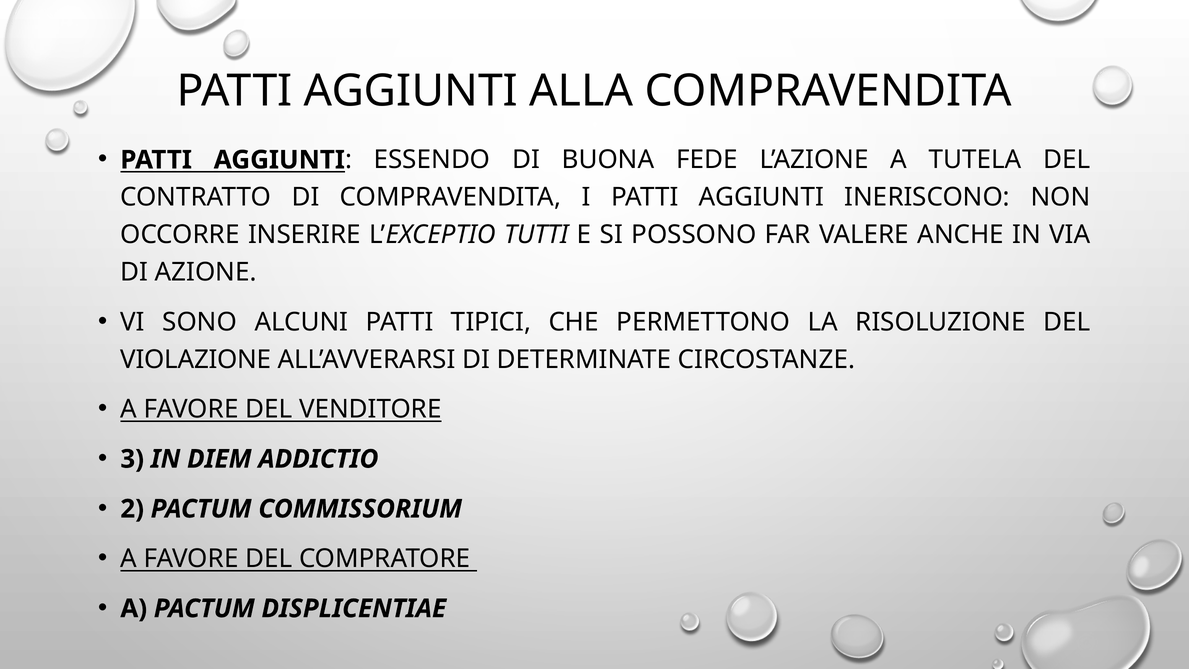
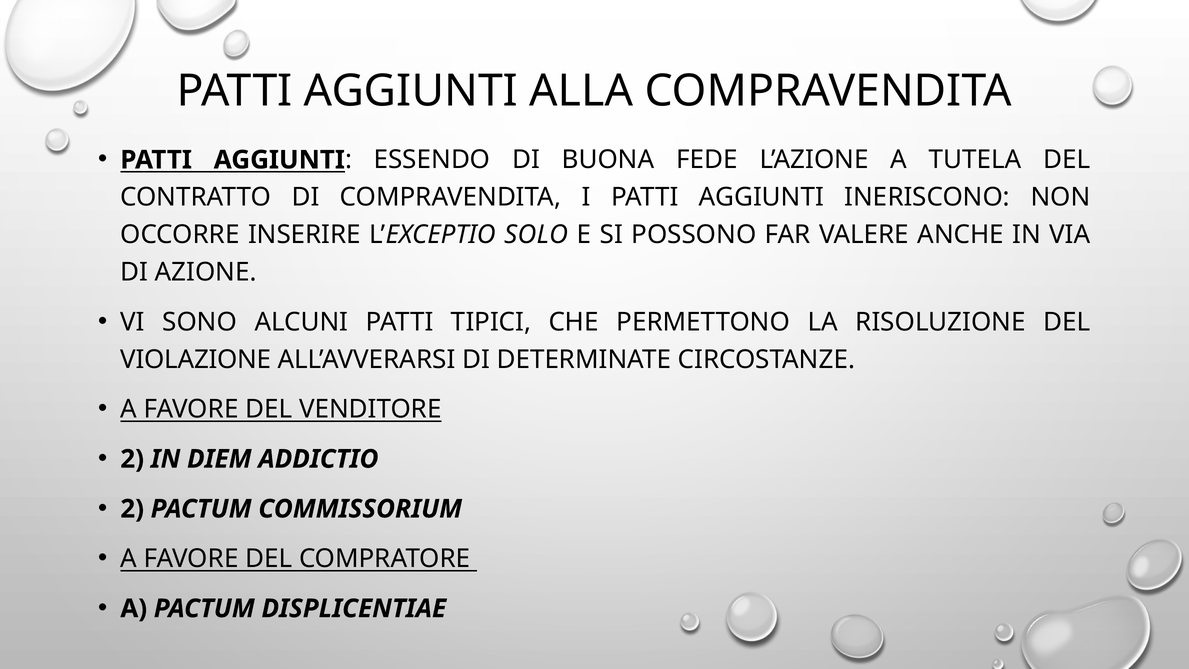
TUTTI: TUTTI -> SOLO
3 at (132, 459): 3 -> 2
